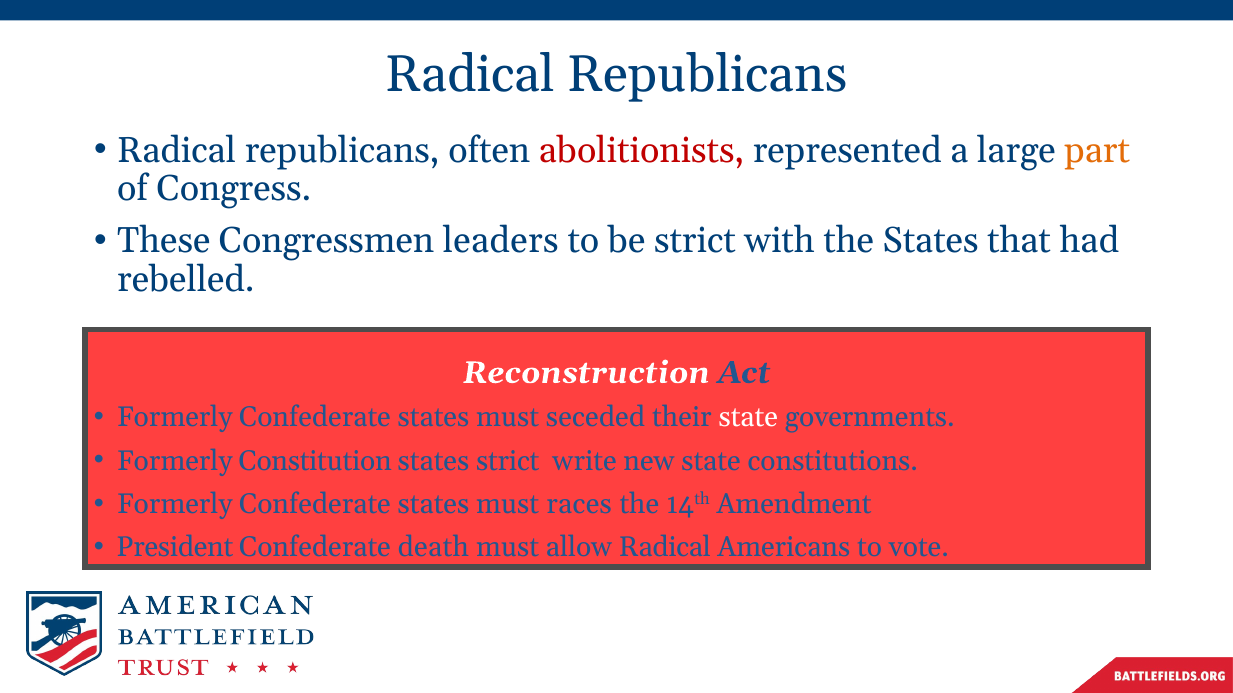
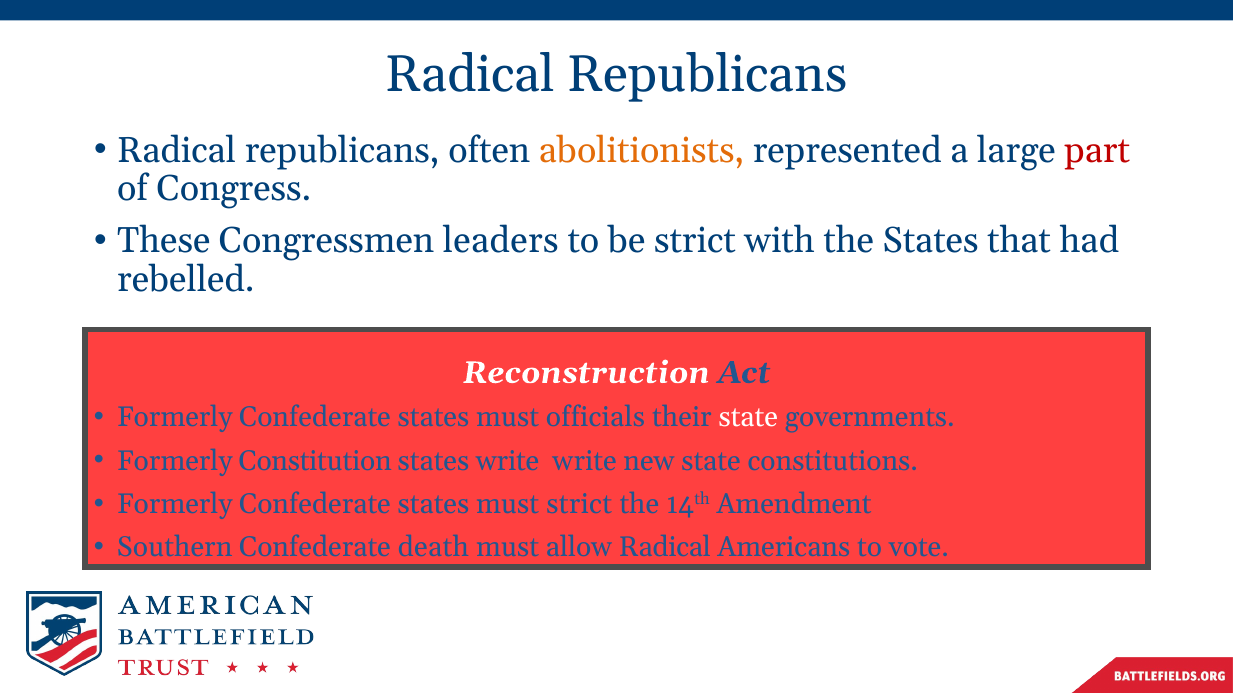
abolitionists colour: red -> orange
part colour: orange -> red
seceded: seceded -> officials
states strict: strict -> write
must races: races -> strict
President: President -> Southern
